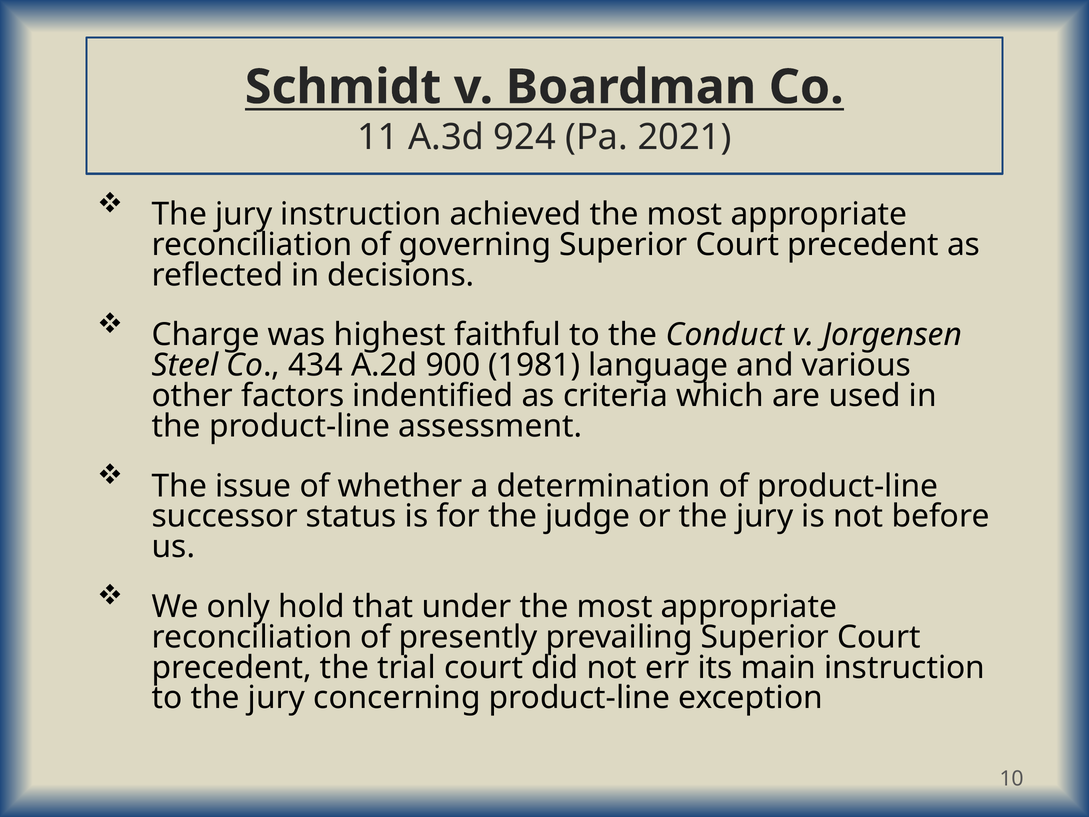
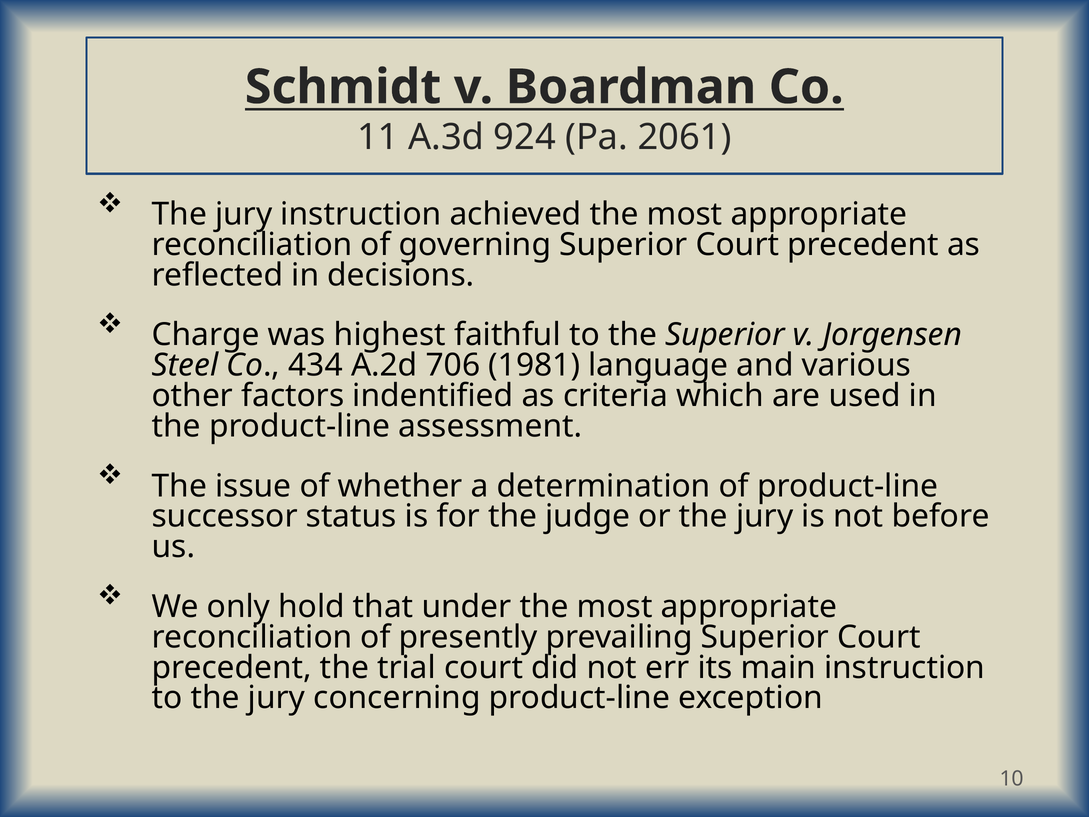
2021: 2021 -> 2061
the Conduct: Conduct -> Superior
900: 900 -> 706
